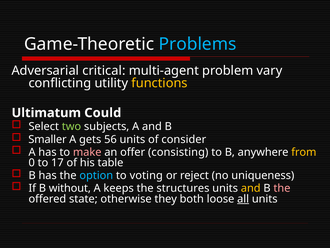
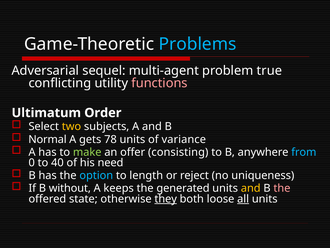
critical: critical -> sequel
vary: vary -> true
functions colour: yellow -> pink
Could: Could -> Order
two colour: light green -> yellow
Smaller: Smaller -> Normal
56: 56 -> 78
consider: consider -> variance
make colour: pink -> light green
from colour: yellow -> light blue
17: 17 -> 40
table: table -> need
voting: voting -> length
structures: structures -> generated
they underline: none -> present
